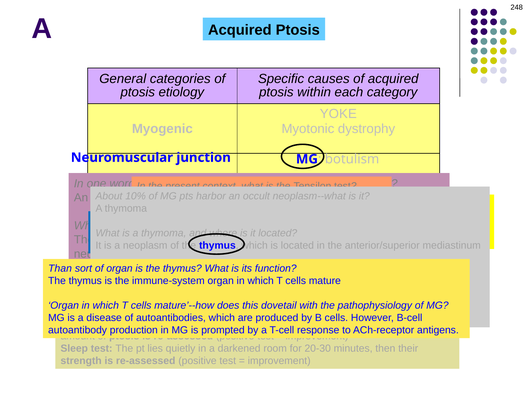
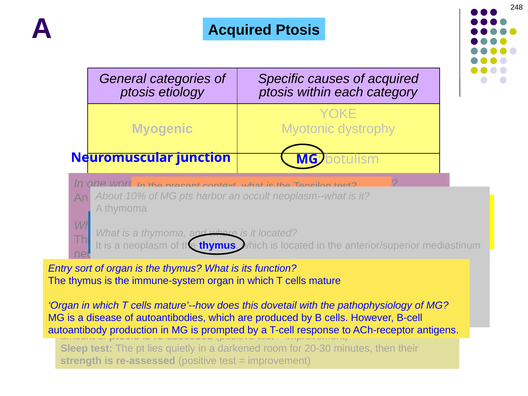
Than at (60, 268): Than -> Entry
